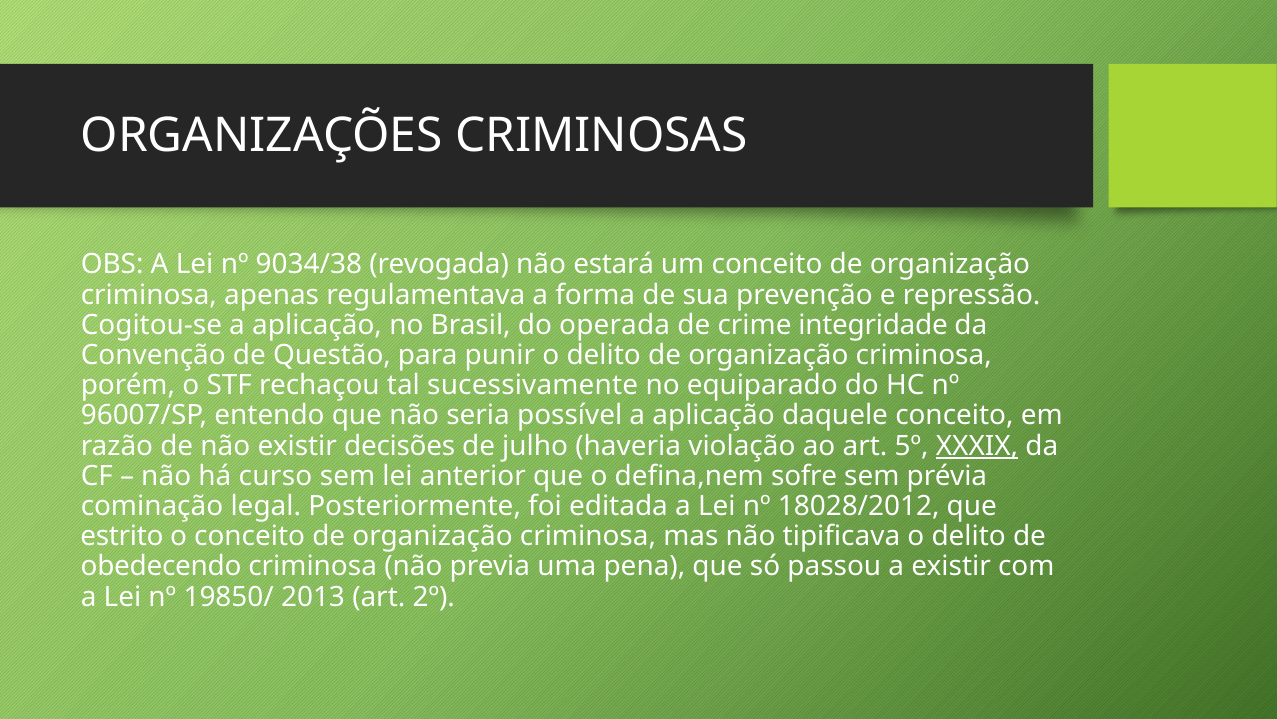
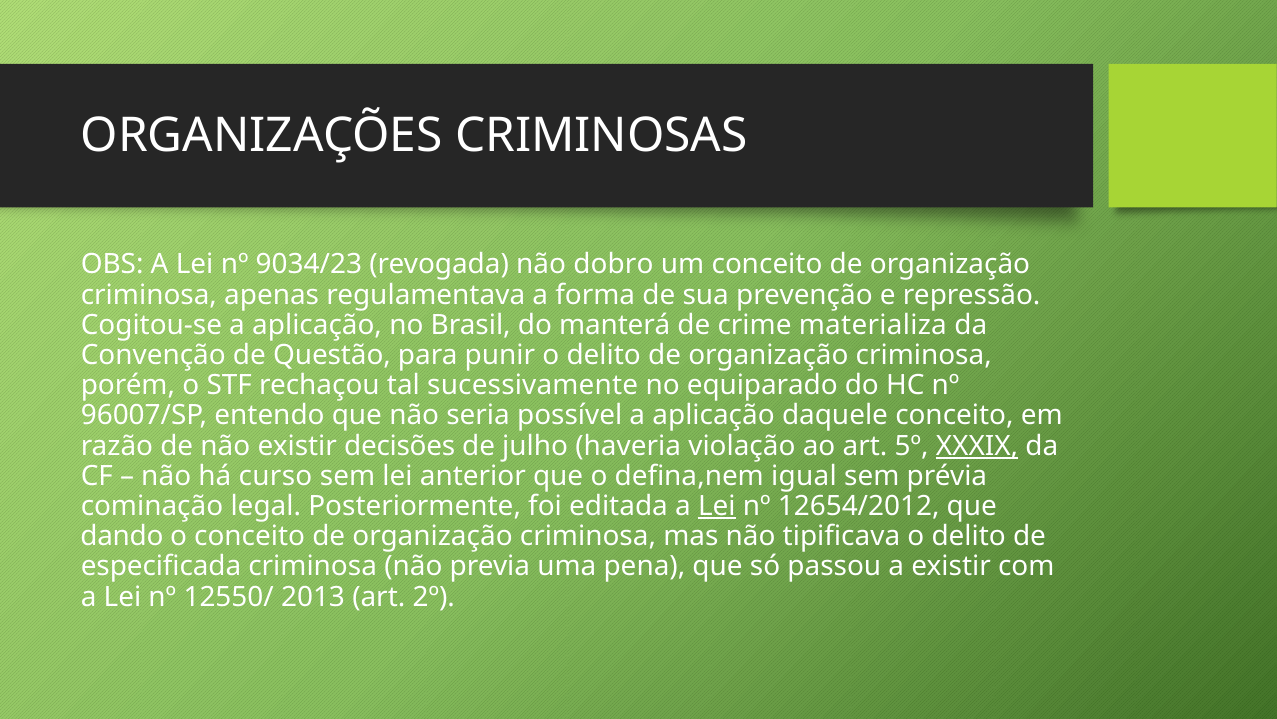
9034/38: 9034/38 -> 9034/23
estará: estará -> dobro
operada: operada -> manterá
integridade: integridade -> materializa
sofre: sofre -> igual
Lei at (717, 506) underline: none -> present
18028/2012: 18028/2012 -> 12654/2012
estrito: estrito -> dando
obedecendo: obedecendo -> especificada
19850/: 19850/ -> 12550/
